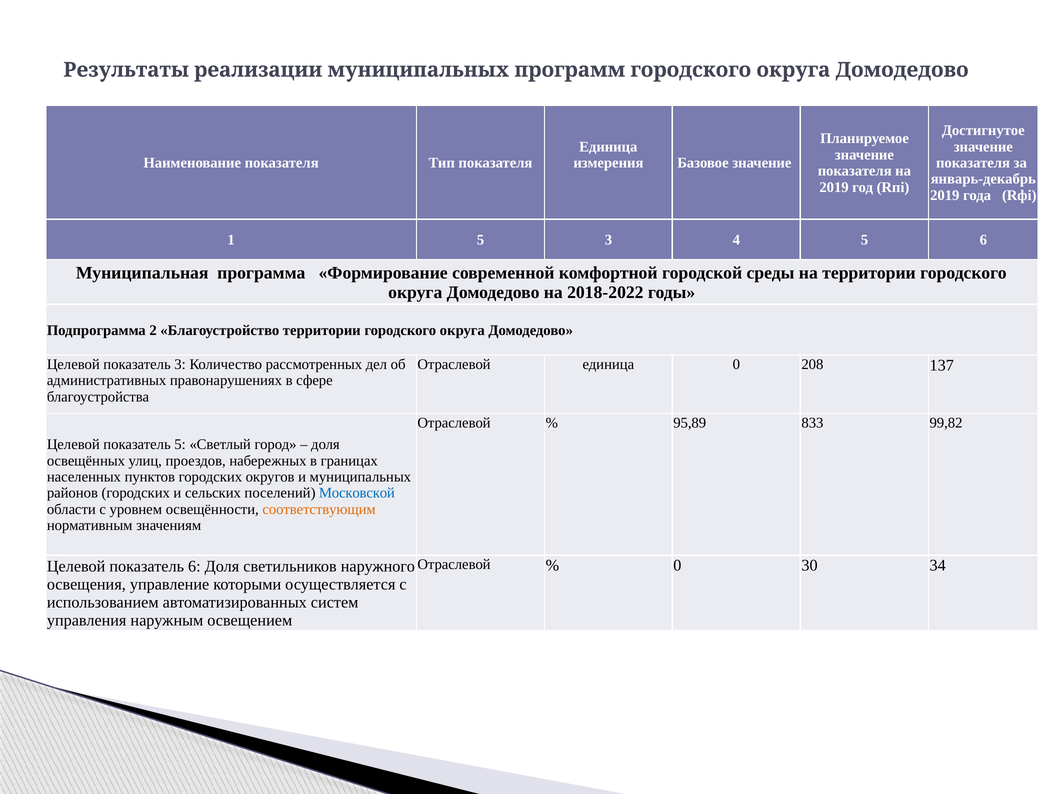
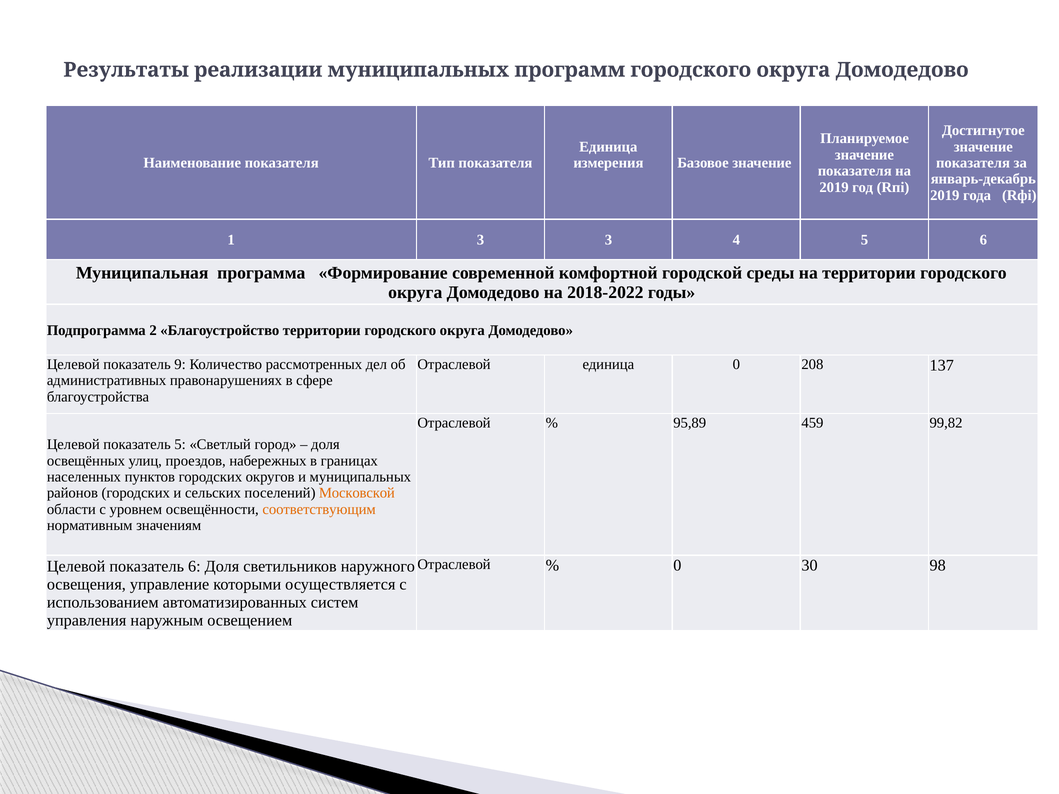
1 5: 5 -> 3
показатель 3: 3 -> 9
833: 833 -> 459
Московской colour: blue -> orange
34: 34 -> 98
